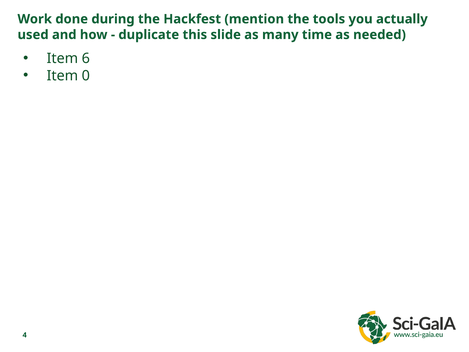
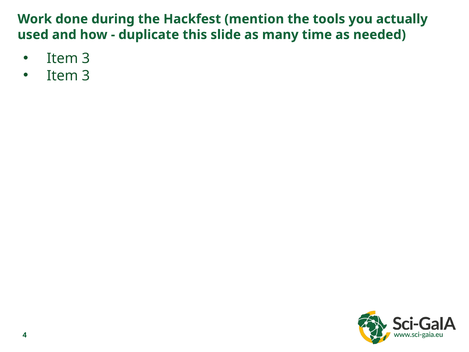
6 at (86, 58): 6 -> 3
0 at (86, 76): 0 -> 3
